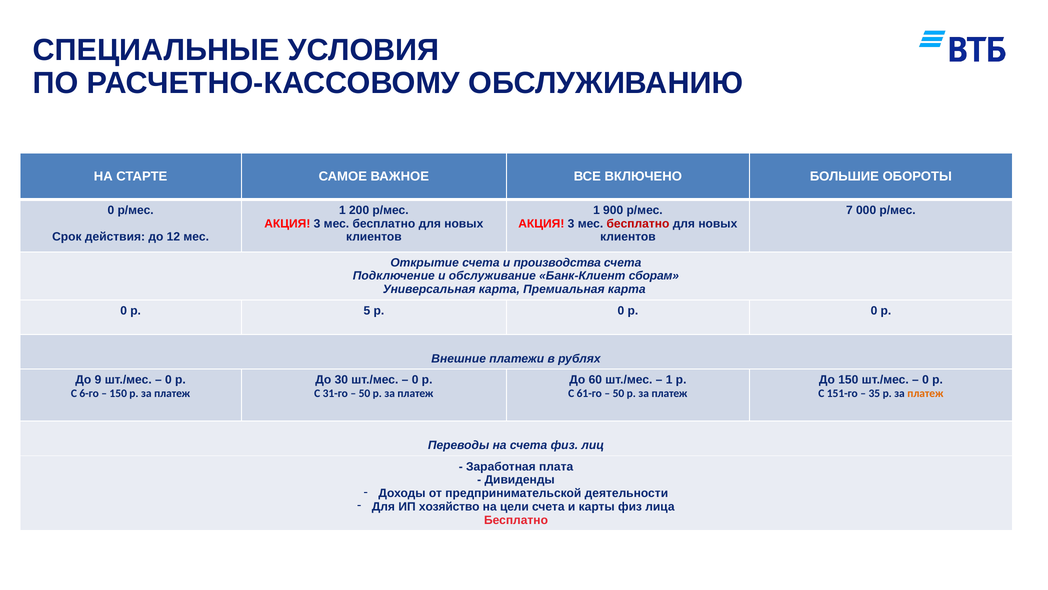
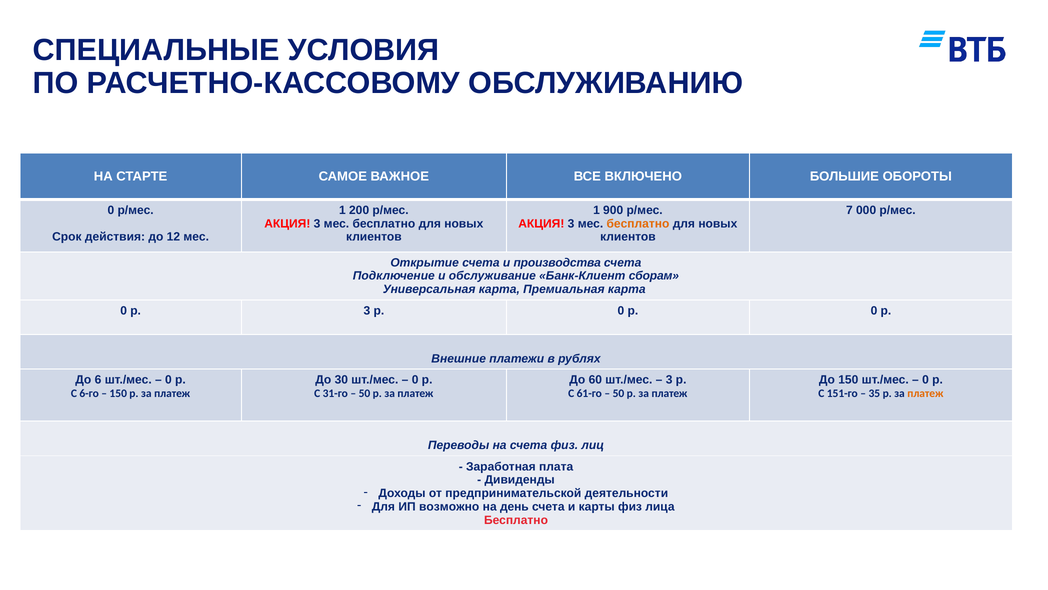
бесплатно at (638, 223) colour: red -> orange
р 5: 5 -> 3
9: 9 -> 6
1 at (669, 380): 1 -> 3
хозяйство: хозяйство -> возможно
цели: цели -> день
